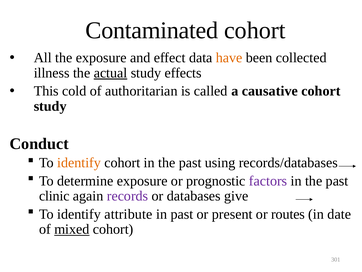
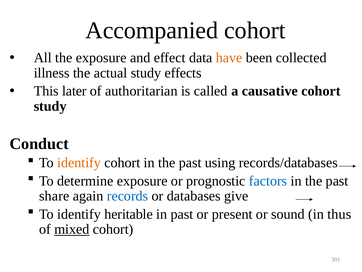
Contaminated: Contaminated -> Accompanied
actual underline: present -> none
cold: cold -> later
factors colour: purple -> blue
clinic: clinic -> share
records colour: purple -> blue
attribute: attribute -> heritable
routes: routes -> sound
date: date -> thus
